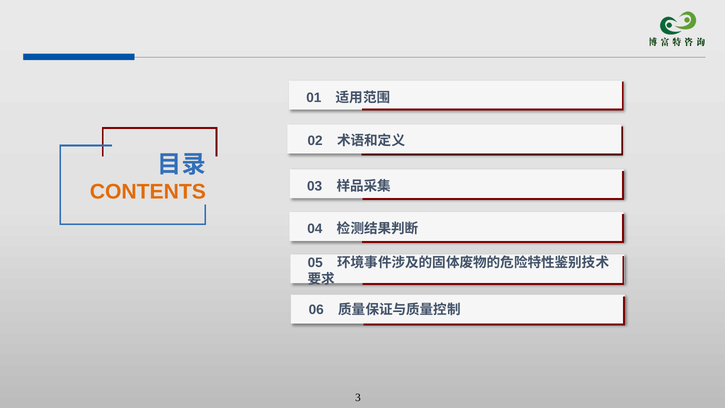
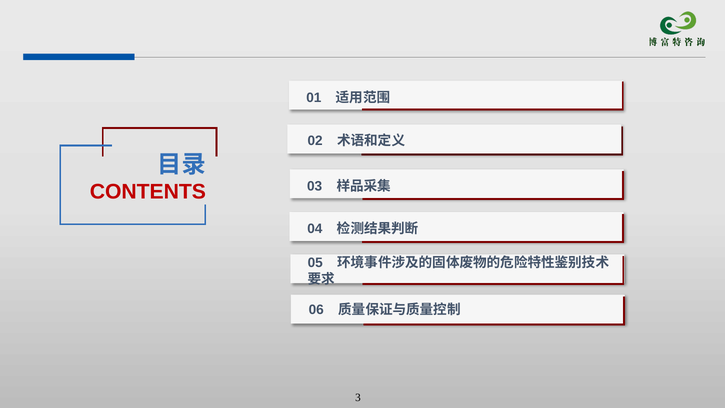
CONTENTS colour: orange -> red
